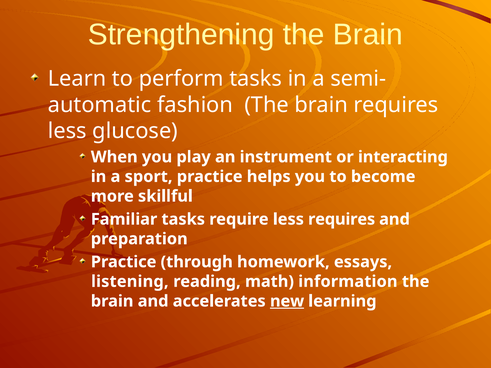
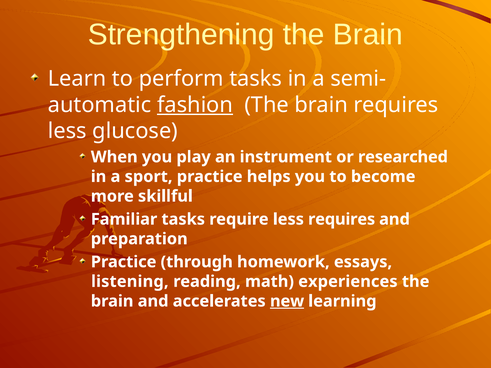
fashion underline: none -> present
interacting: interacting -> researched
information: information -> experiences
